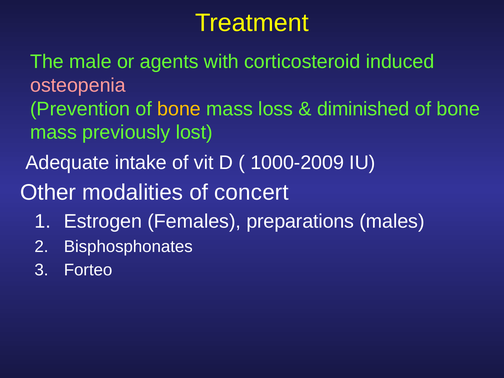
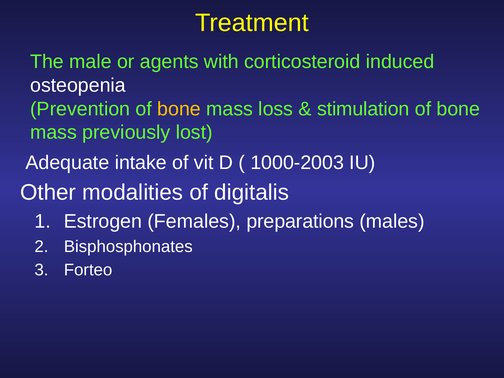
osteopenia colour: pink -> white
diminished: diminished -> stimulation
1000-2009: 1000-2009 -> 1000-2003
concert: concert -> digitalis
